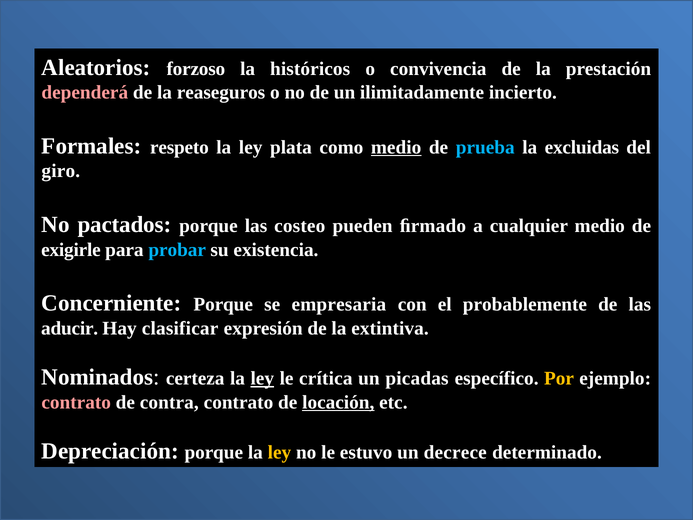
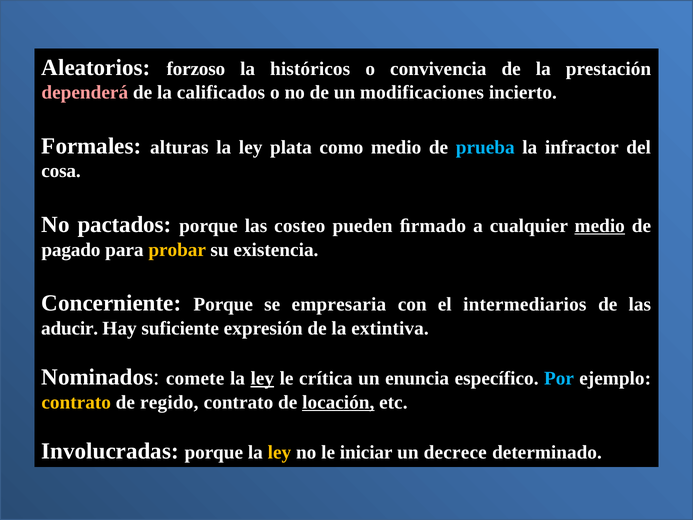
reaseguros: reaseguros -> calificados
ilimitadamente: ilimitadamente -> modificaciones
respeto: respeto -> alturas
medio at (396, 147) underline: present -> none
excluidas: excluidas -> infractor
giro: giro -> cosa
medio at (600, 226) underline: none -> present
exigirle: exigirle -> pagado
probar colour: light blue -> yellow
probablemente: probablemente -> intermediarios
clasificar: clasificar -> suficiente
certeza: certeza -> comete
picadas: picadas -> enuncia
Por colour: yellow -> light blue
contrato at (76, 402) colour: pink -> yellow
contra: contra -> regido
Depreciación: Depreciación -> Involucradas
estuvo: estuvo -> iniciar
